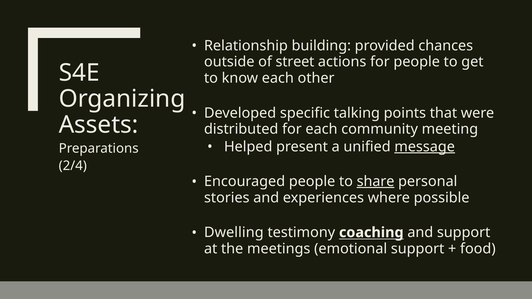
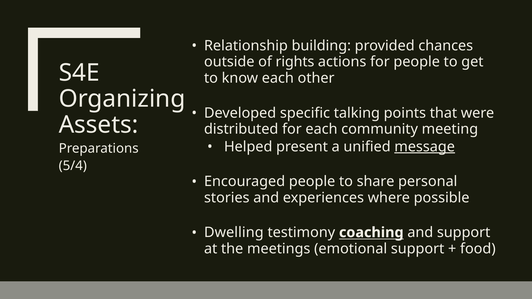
street: street -> rights
2/4: 2/4 -> 5/4
share underline: present -> none
